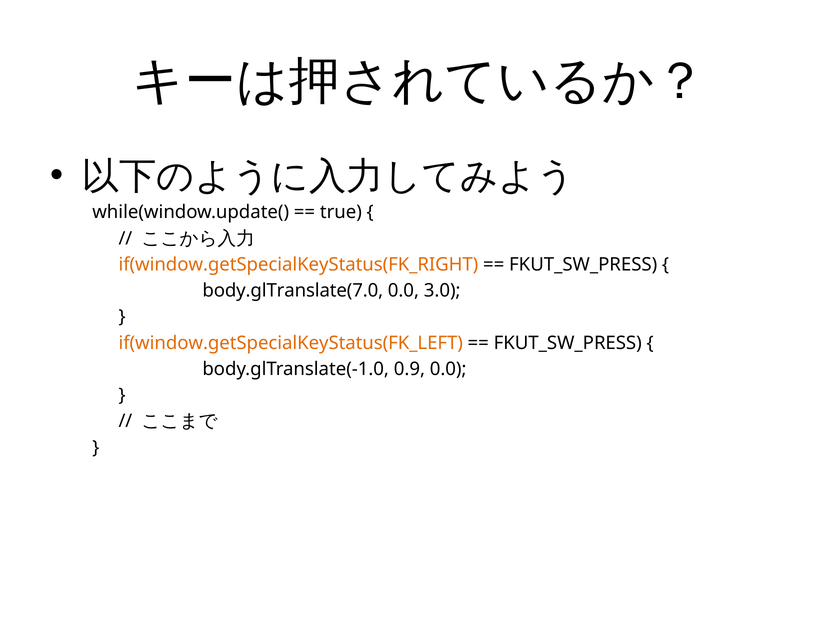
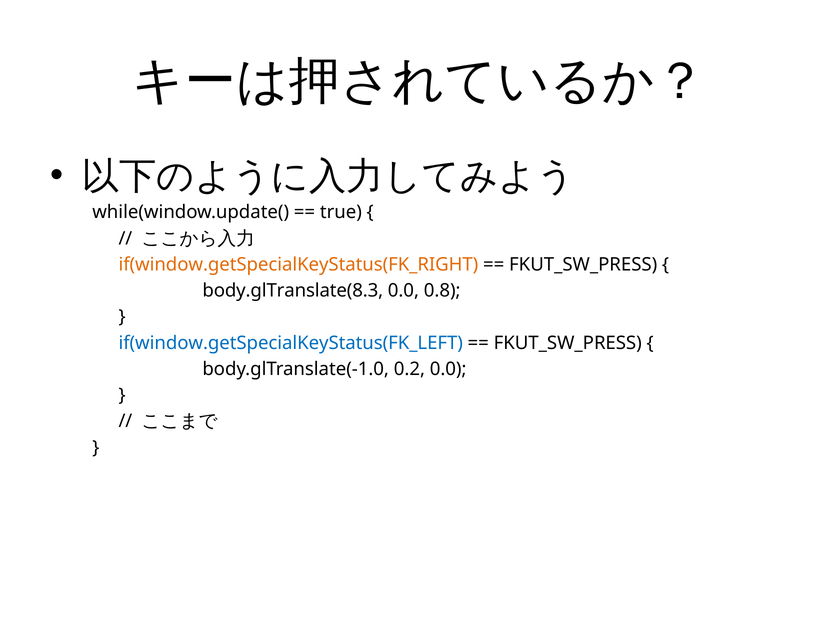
body.glTranslate(7.0: body.glTranslate(7.0 -> body.glTranslate(8.3
3.0: 3.0 -> 0.8
if(window.getSpecialKeyStatus(FK_LEFT colour: orange -> blue
0.9: 0.9 -> 0.2
